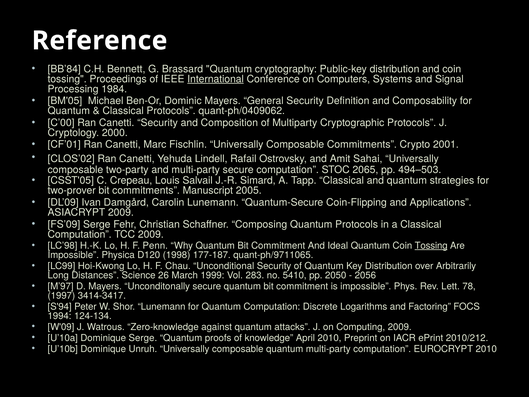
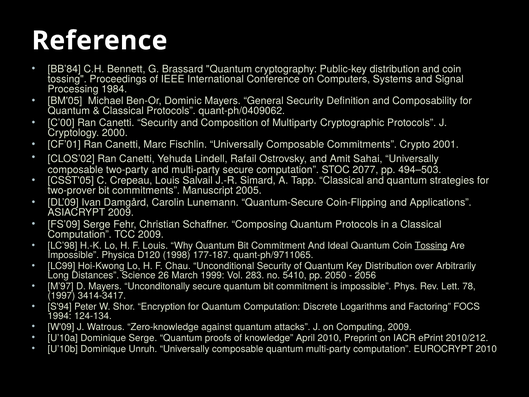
International underline: present -> none
2065: 2065 -> 2077
F Penn: Penn -> Louis
Shor Lunemann: Lunemann -> Encryption
